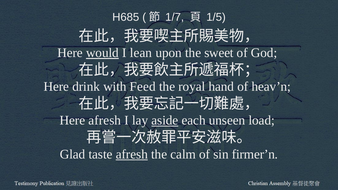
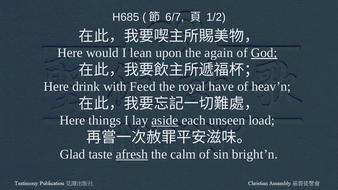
1/7: 1/7 -> 6/7
1/5: 1/5 -> 1/2
would underline: present -> none
sweet: sweet -> again
God underline: none -> present
hand: hand -> have
Here afresh: afresh -> things
firmer’n: firmer’n -> bright’n
